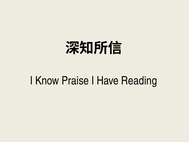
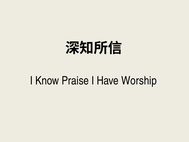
Reading: Reading -> Worship
